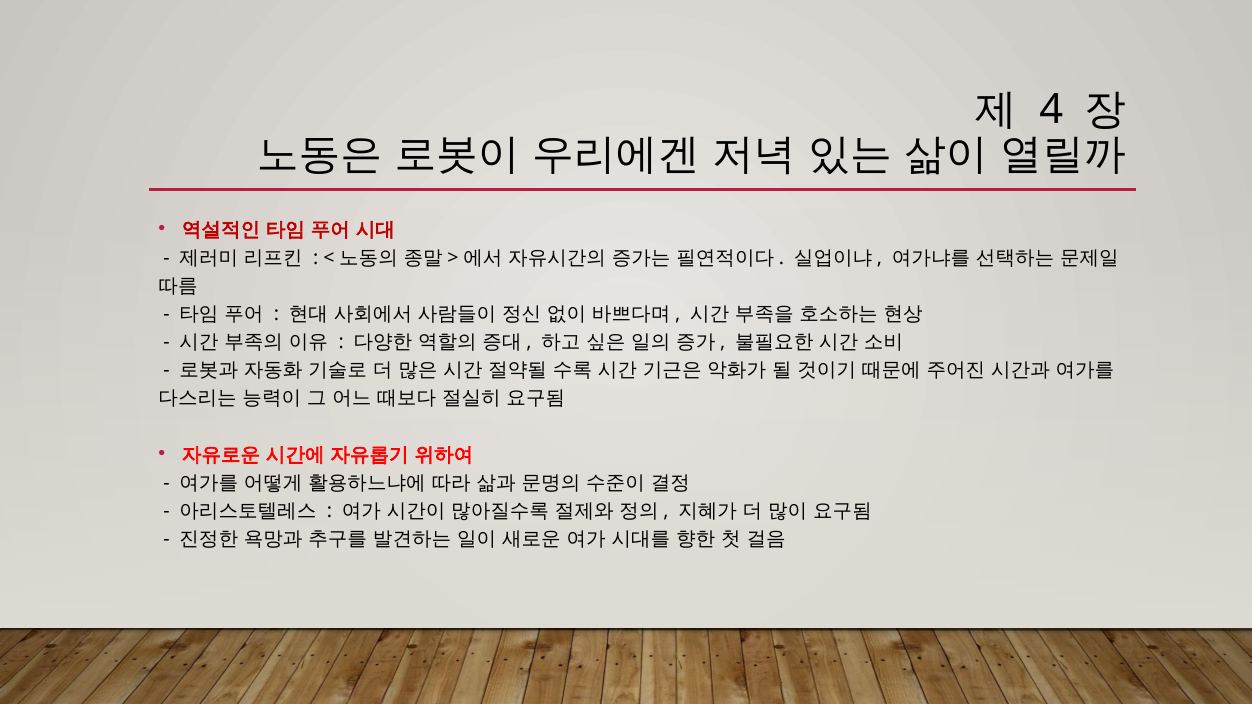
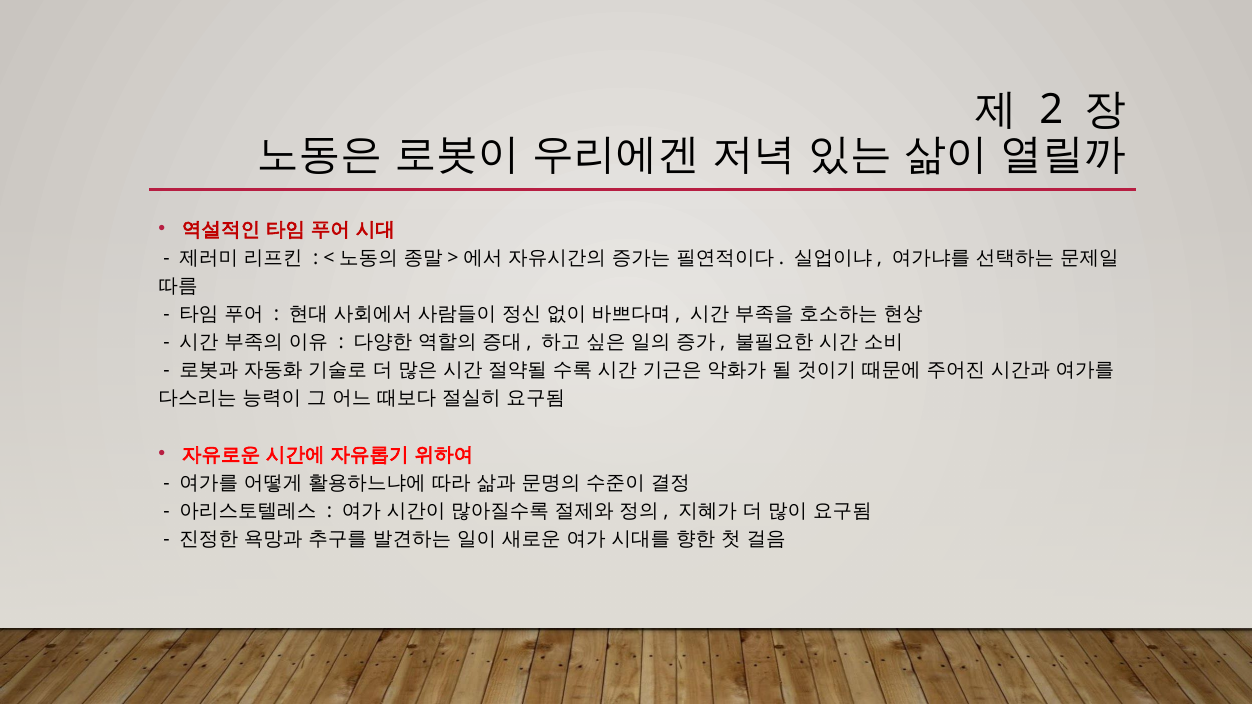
4: 4 -> 2
